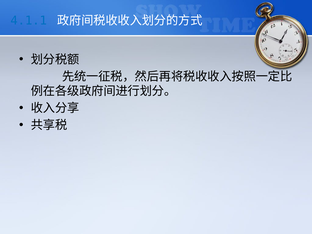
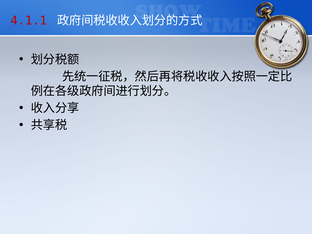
4.1.1 colour: blue -> red
